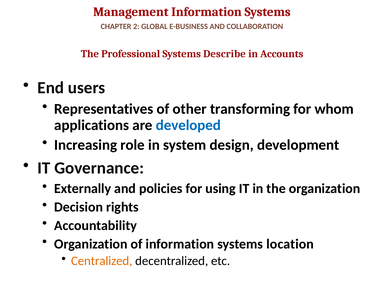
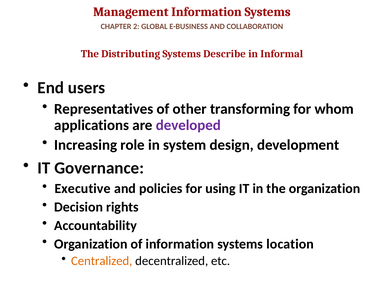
Professional: Professional -> Distributing
Accounts: Accounts -> Informal
developed colour: blue -> purple
Externally: Externally -> Executive
